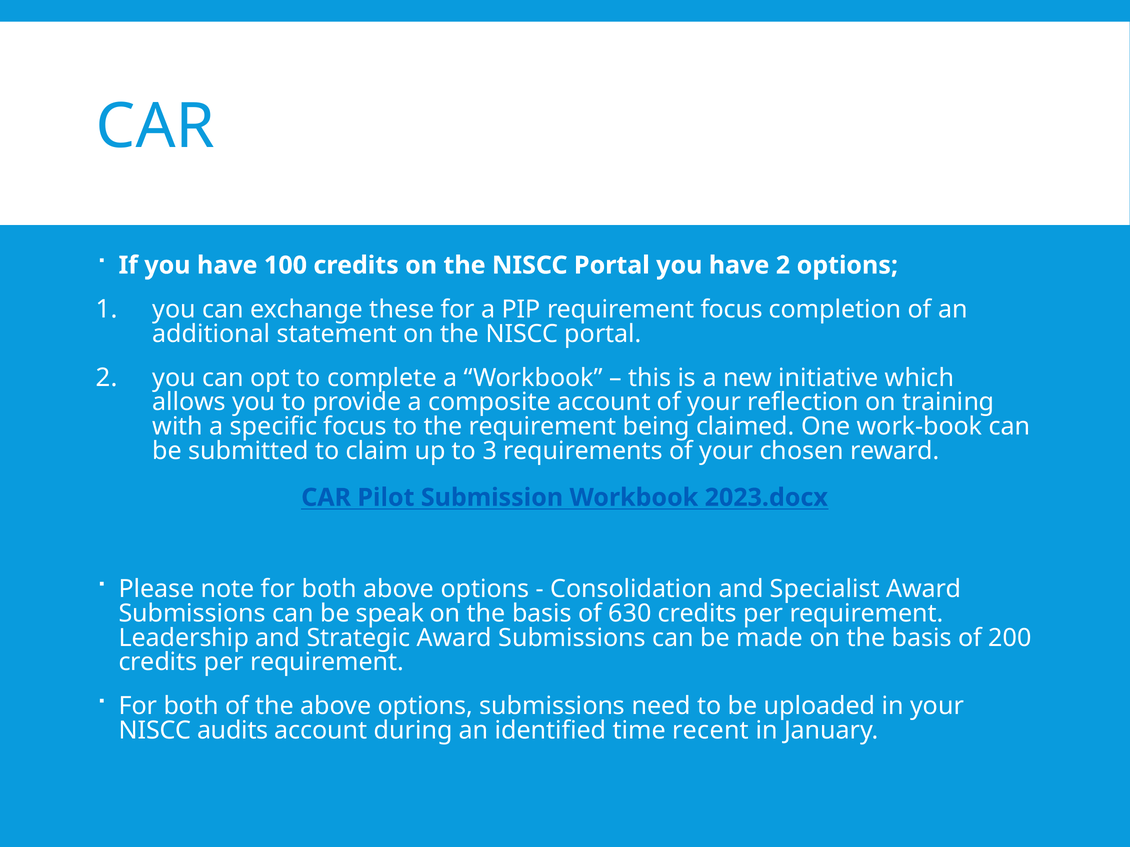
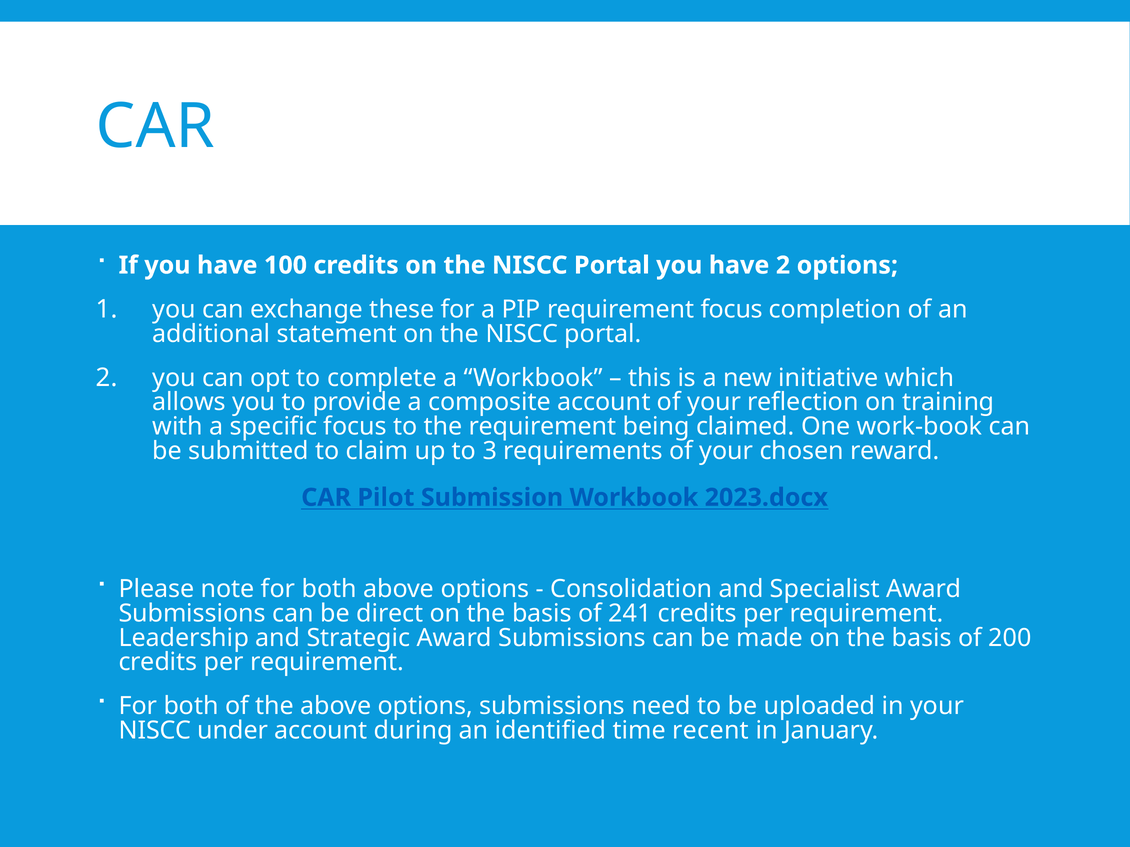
speak: speak -> direct
630: 630 -> 241
audits: audits -> under
